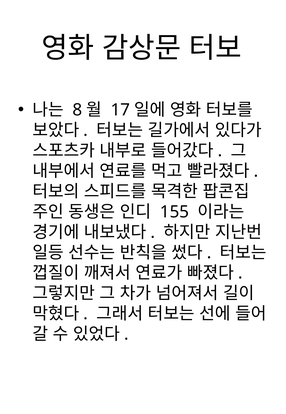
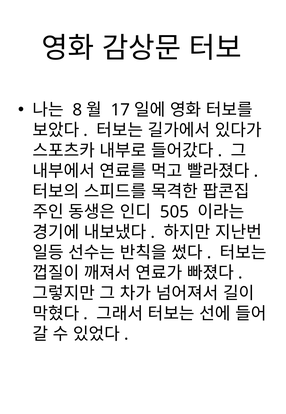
155: 155 -> 505
